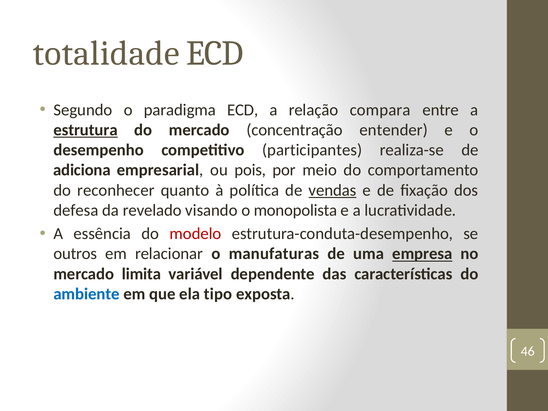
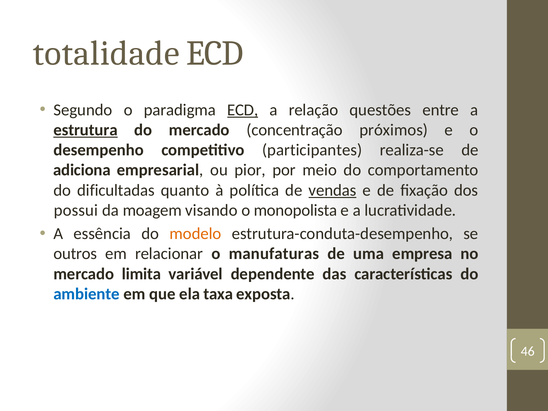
ECD at (243, 110) underline: none -> present
compara: compara -> questões
entender: entender -> próximos
pois: pois -> pior
reconhecer: reconhecer -> dificultadas
defesa: defesa -> possui
revelado: revelado -> moagem
modelo colour: red -> orange
empresa underline: present -> none
tipo: tipo -> taxa
